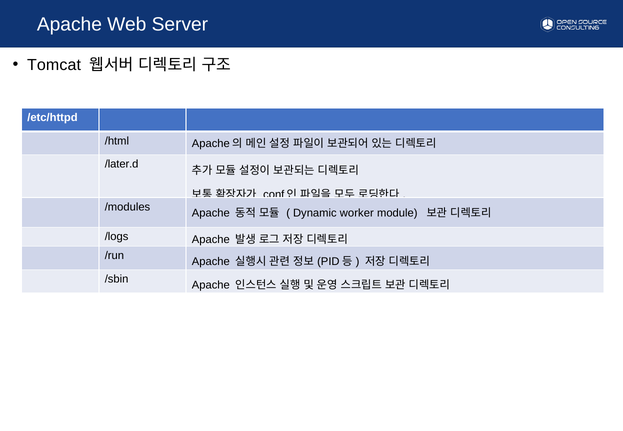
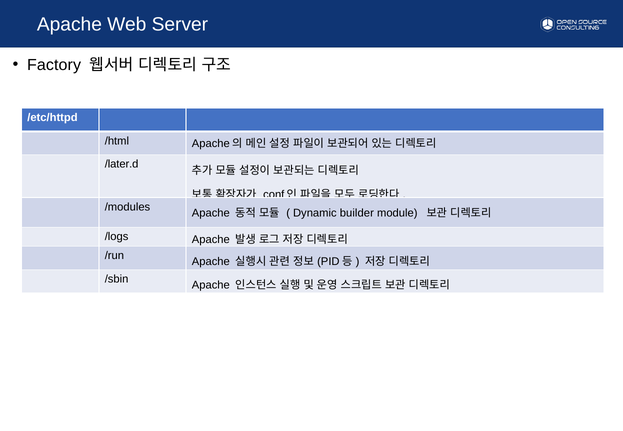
Tomcat: Tomcat -> Factory
worker: worker -> builder
